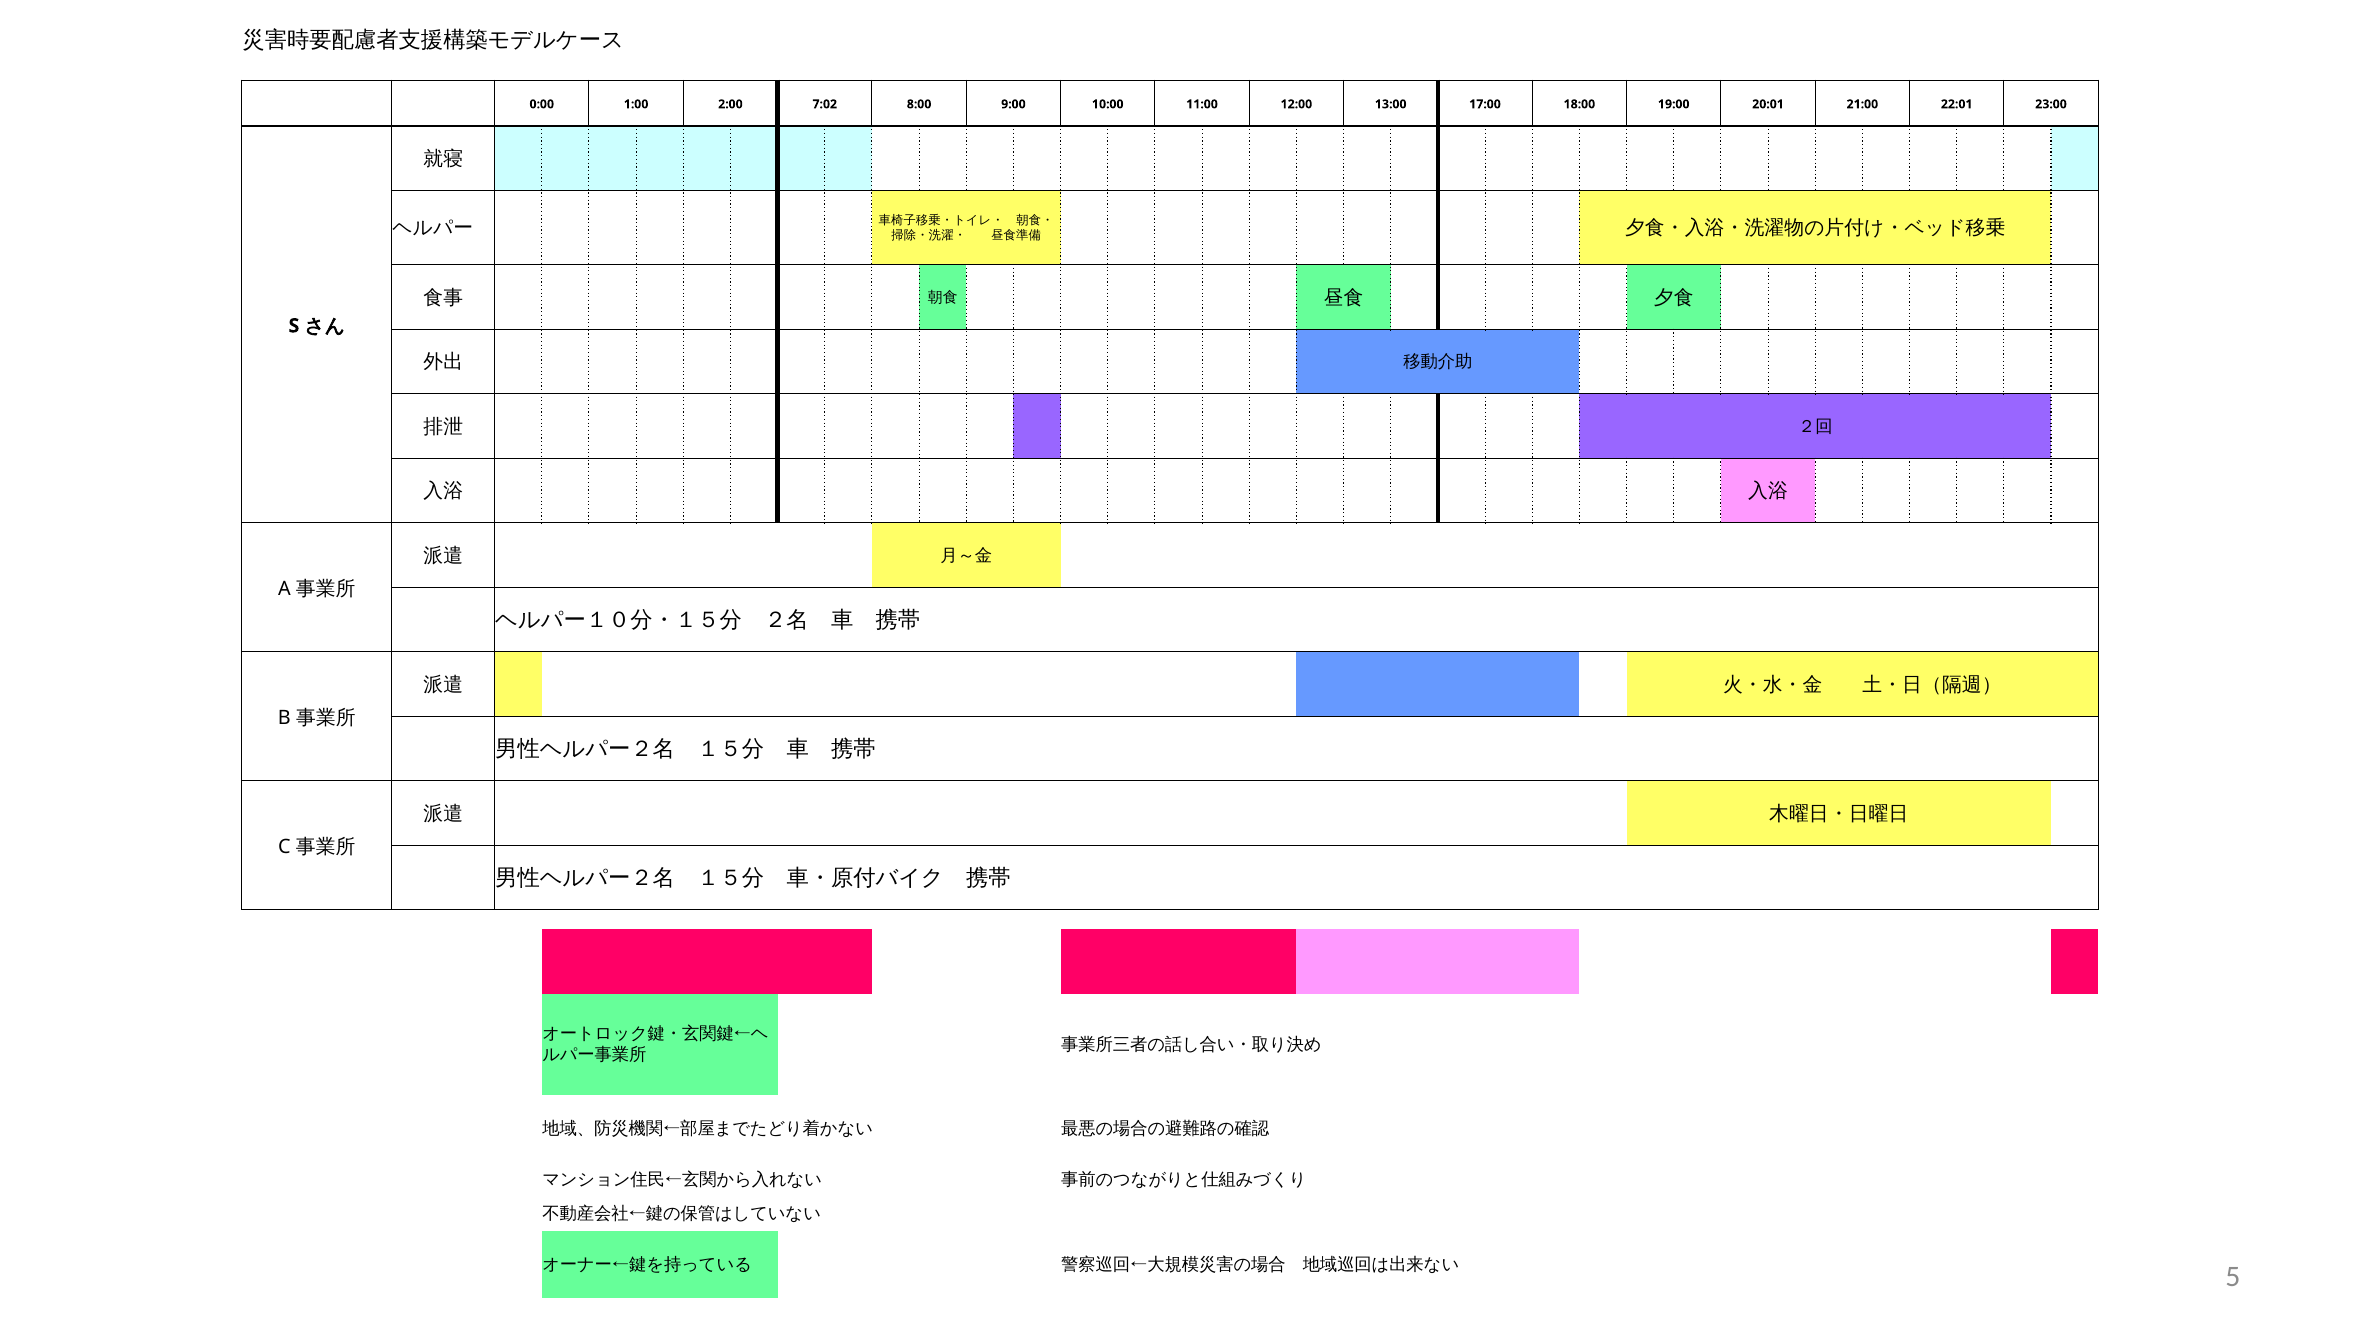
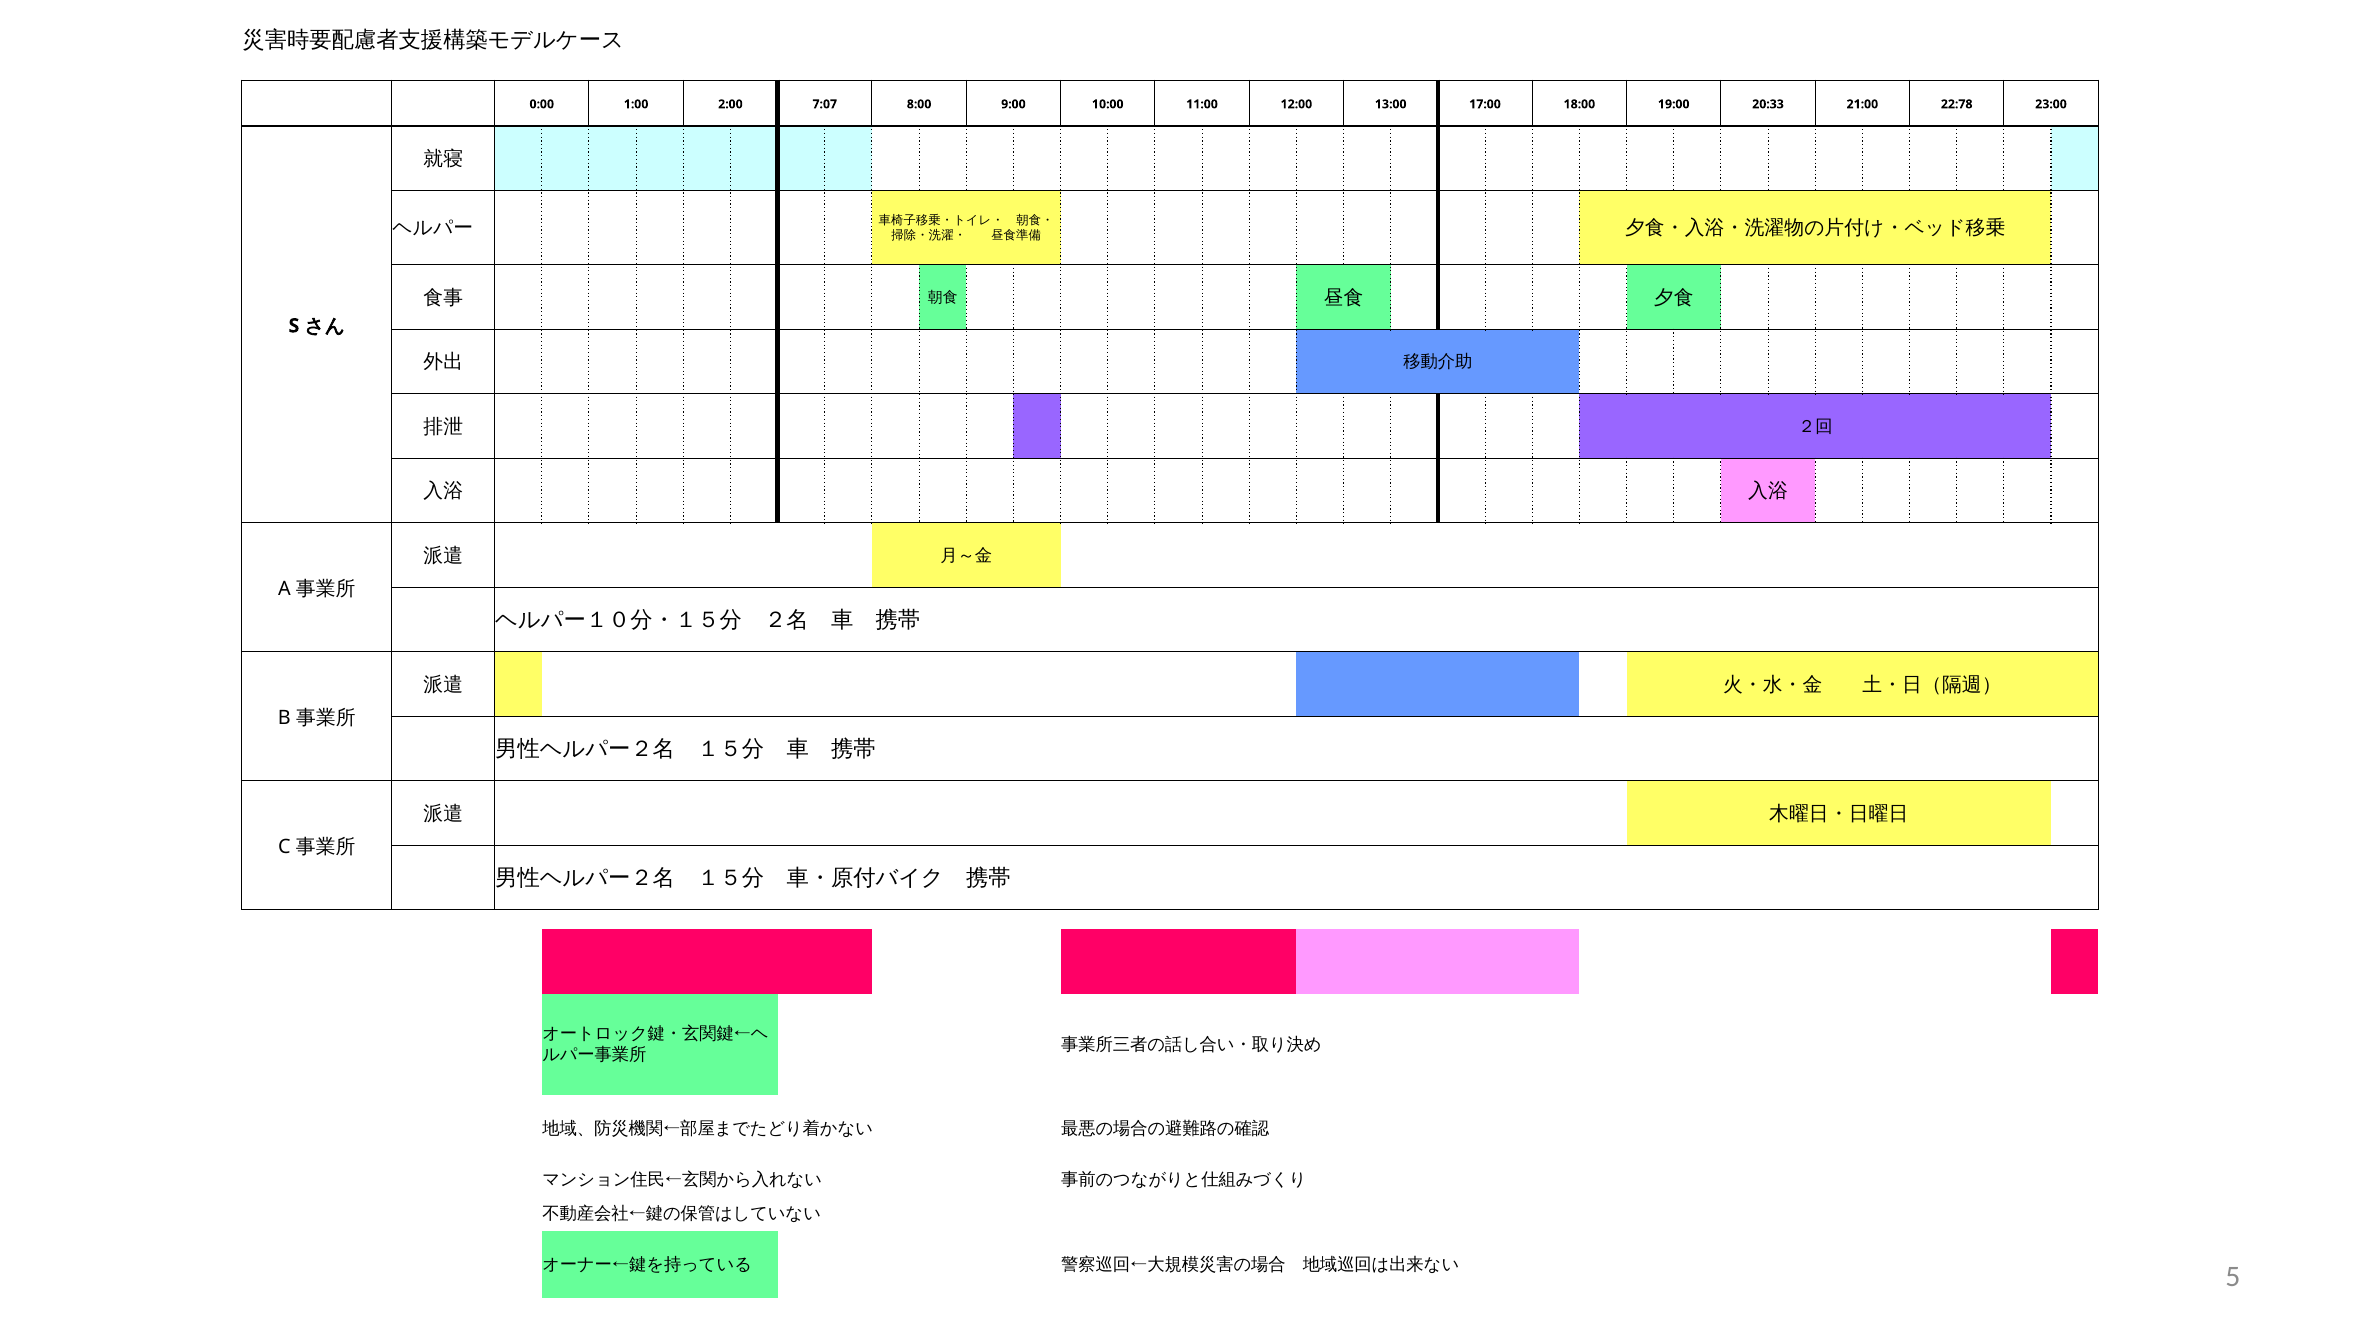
7:02: 7:02 -> 7:07
20:01: 20:01 -> 20:33
22:01: 22:01 -> 22:78
